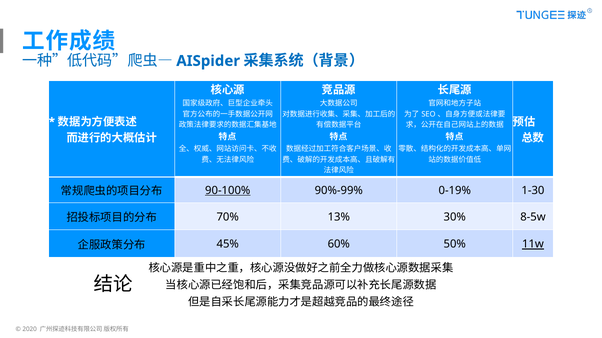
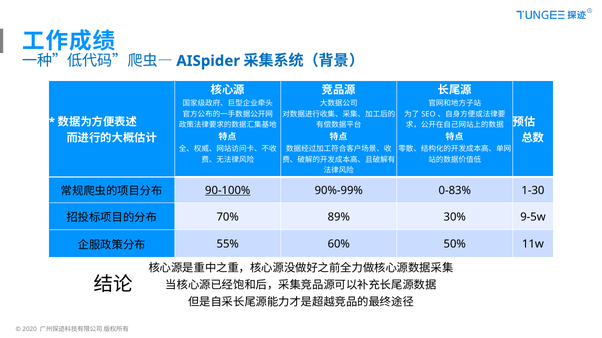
0-19%: 0-19% -> 0-83%
13%: 13% -> 89%
8-5w: 8-5w -> 9-5w
45%: 45% -> 55%
11w underline: present -> none
